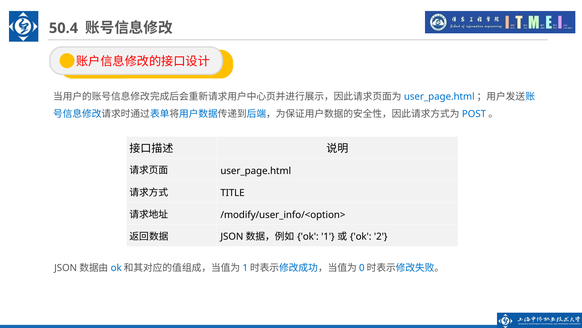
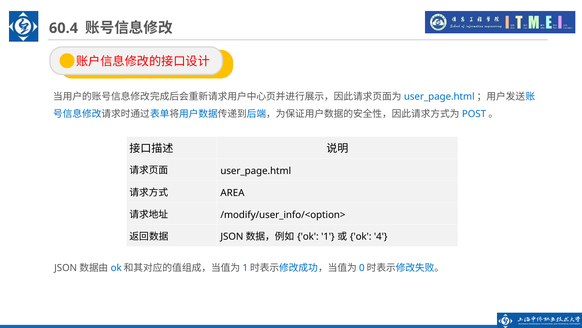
50.4: 50.4 -> 60.4
TITLE: TITLE -> AREA
2: 2 -> 4
